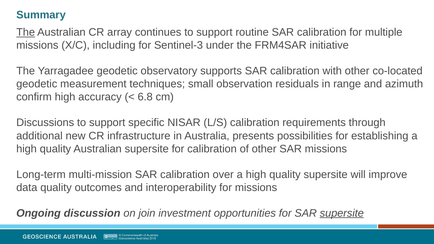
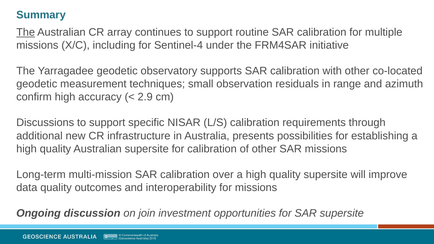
Sentinel-3: Sentinel-3 -> Sentinel-4
6.8: 6.8 -> 2.9
supersite at (342, 213) underline: present -> none
